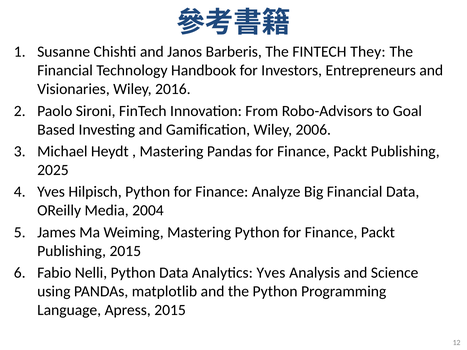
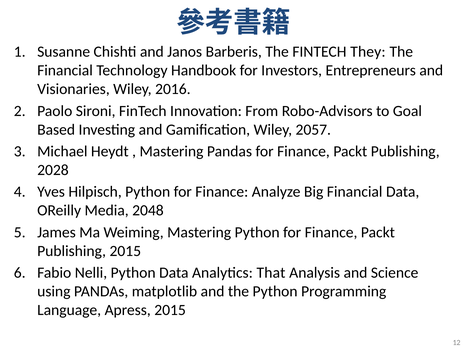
2006: 2006 -> 2057
2025: 2025 -> 2028
2004: 2004 -> 2048
Analytics Yves: Yves -> That
